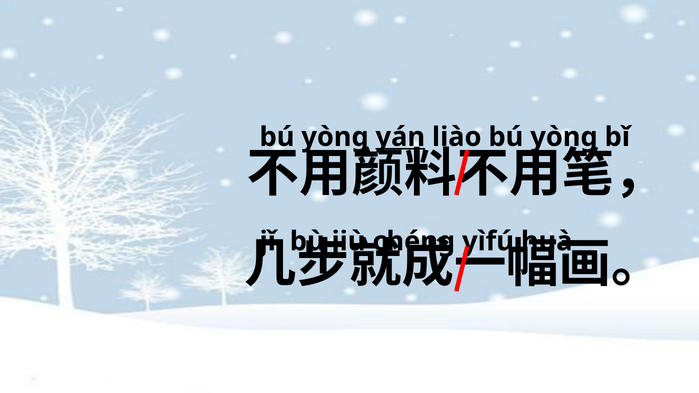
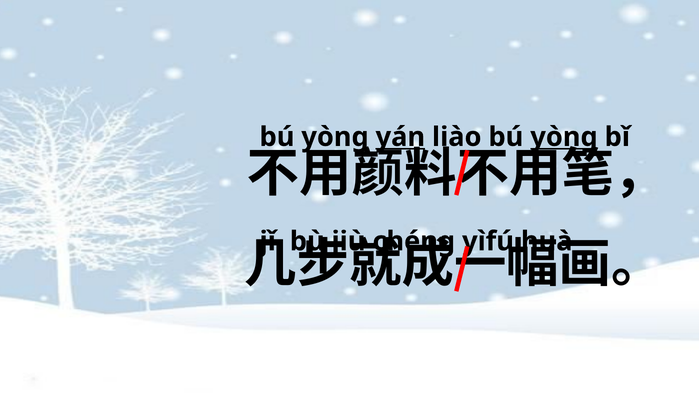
yònɡ at (564, 137) underline: none -> present
